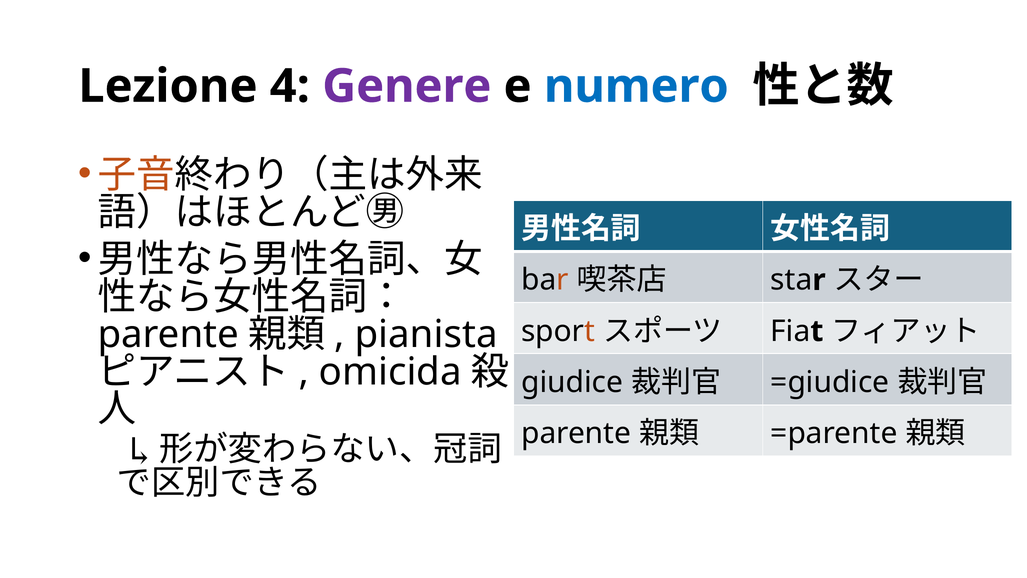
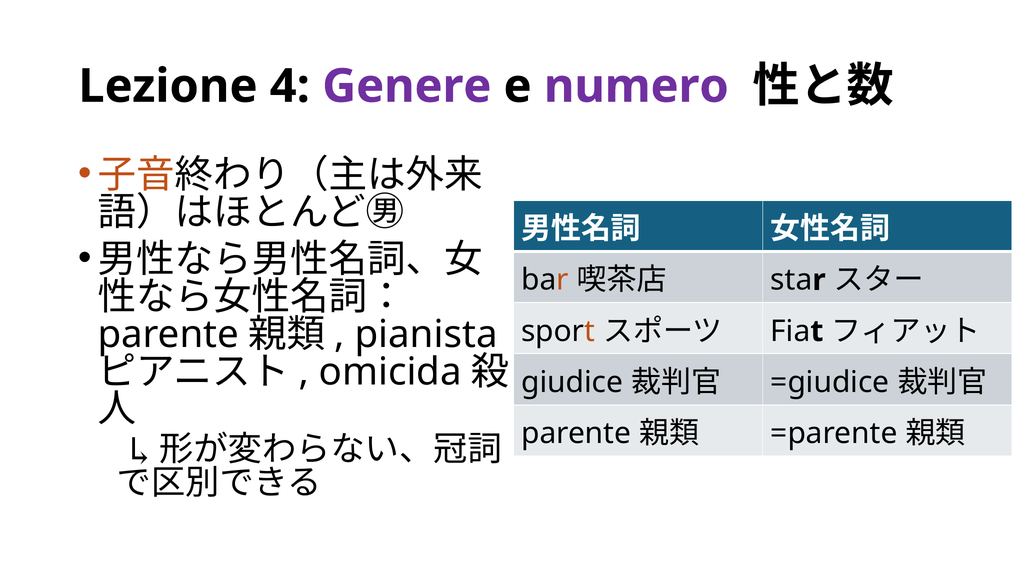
numero colour: blue -> purple
